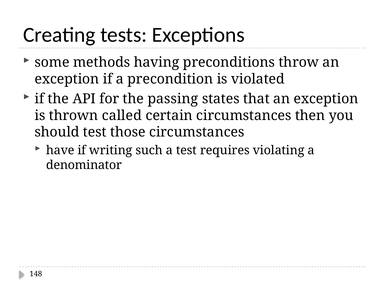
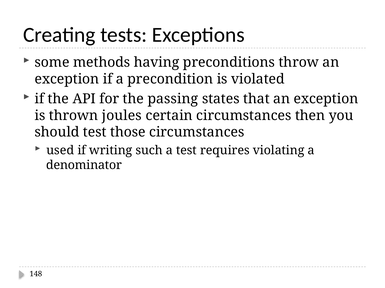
called: called -> joules
have: have -> used
